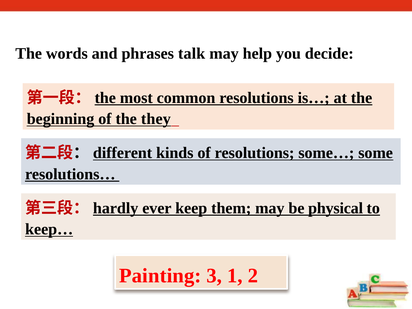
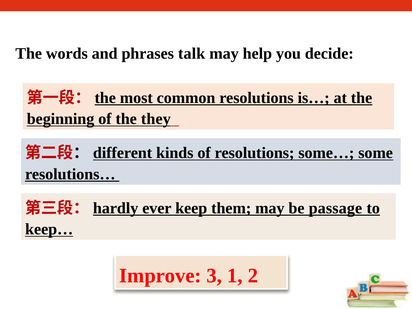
physical: physical -> passage
Painting: Painting -> Improve
